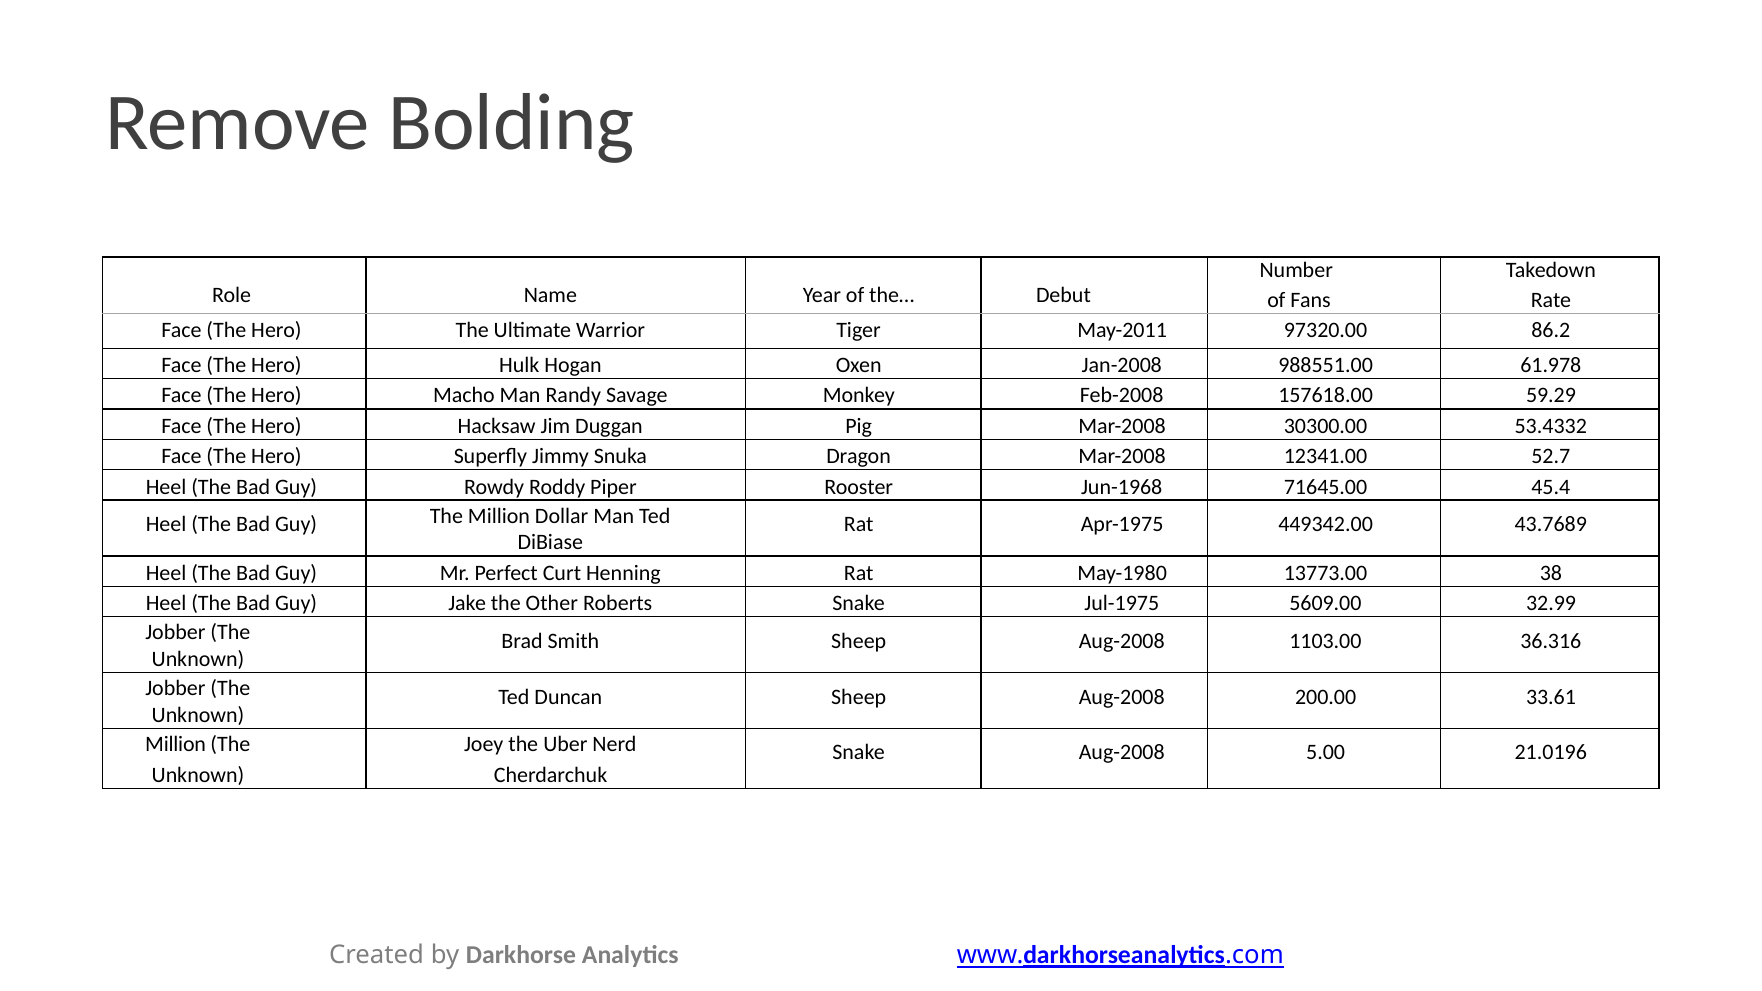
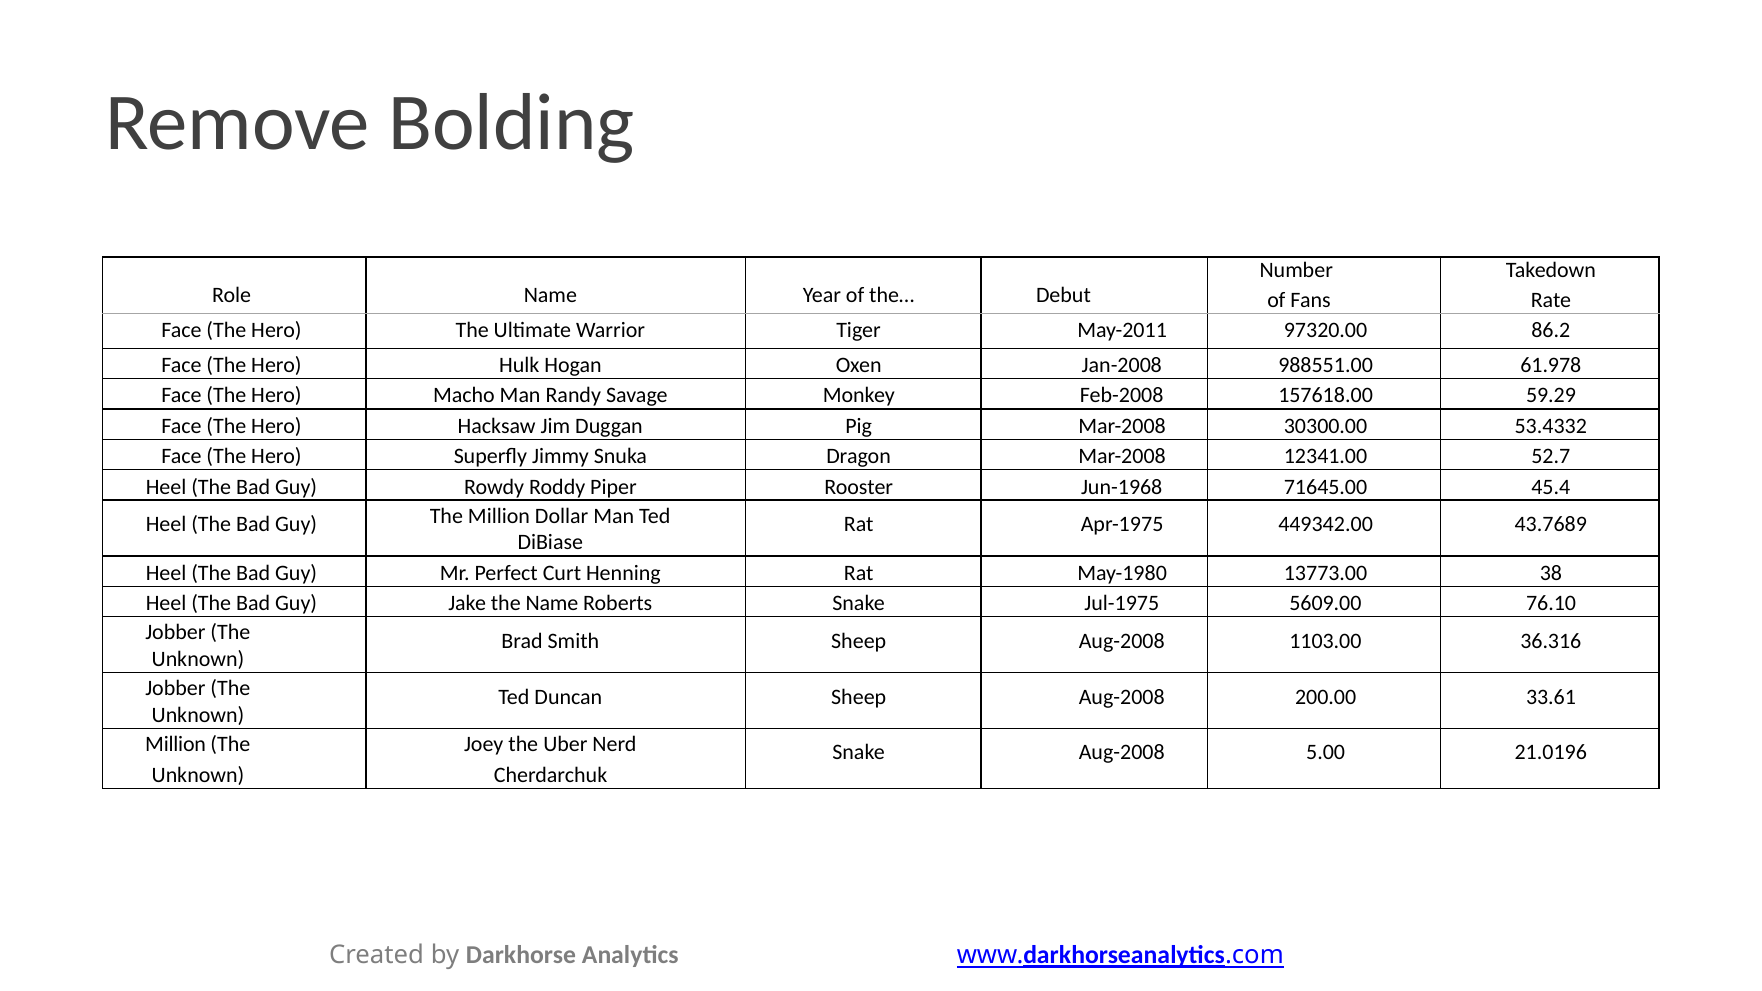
the Other: Other -> Name
32.99: 32.99 -> 76.10
